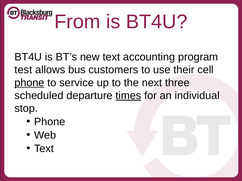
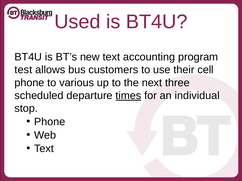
From: From -> Used
phone at (29, 83) underline: present -> none
service: service -> various
